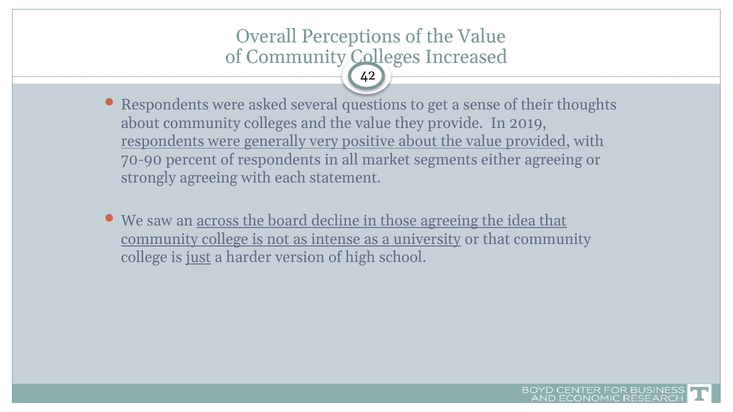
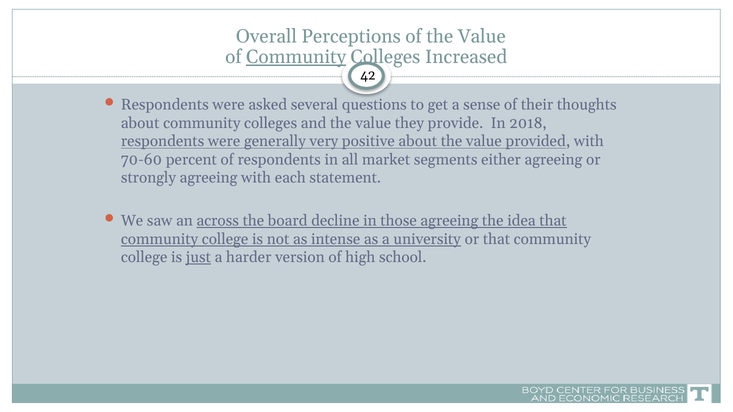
Community at (296, 57) underline: none -> present
2019: 2019 -> 2018
70-90: 70-90 -> 70-60
